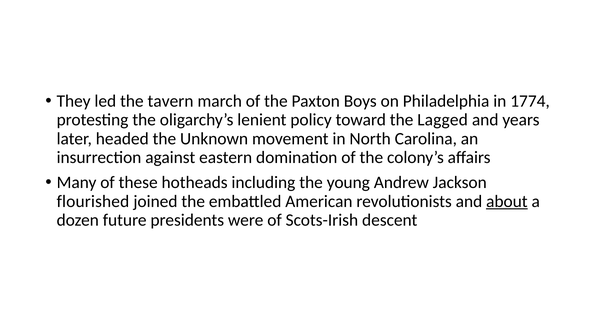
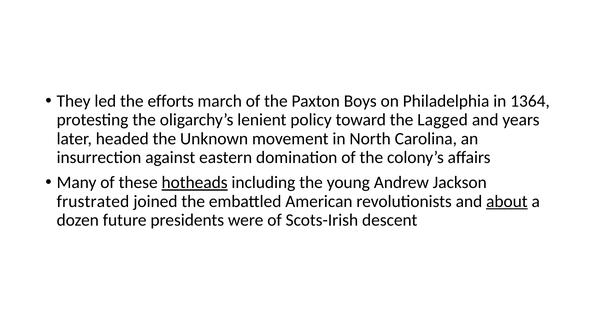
tavern: tavern -> efforts
1774: 1774 -> 1364
hotheads underline: none -> present
flourished: flourished -> frustrated
